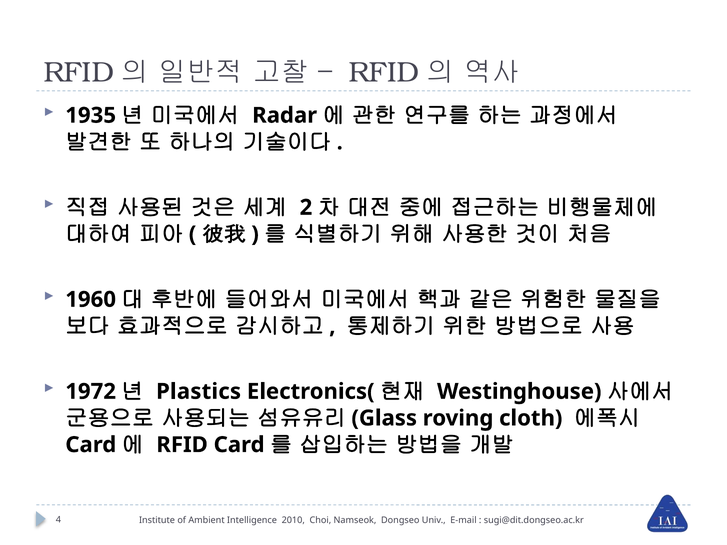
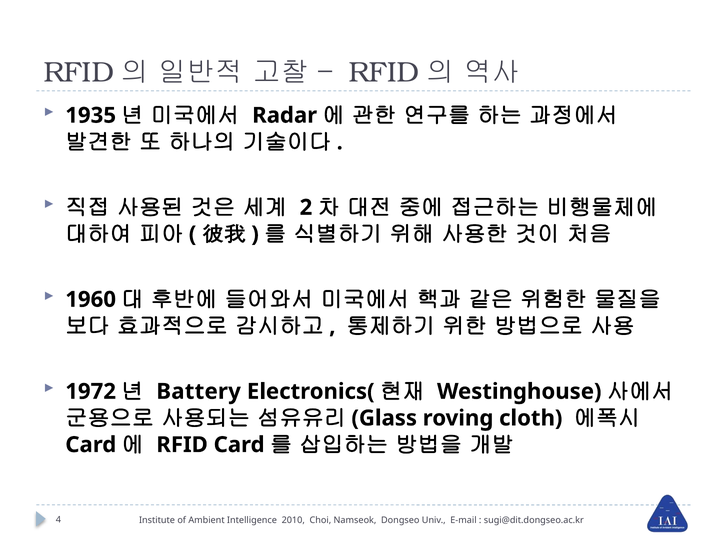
Plastics: Plastics -> Battery
